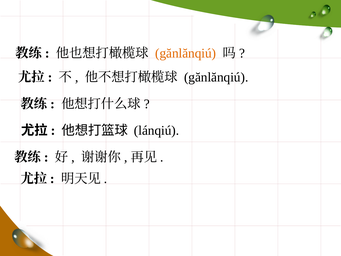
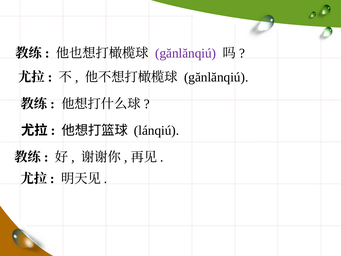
gănlănqiú at (186, 53) colour: orange -> purple
